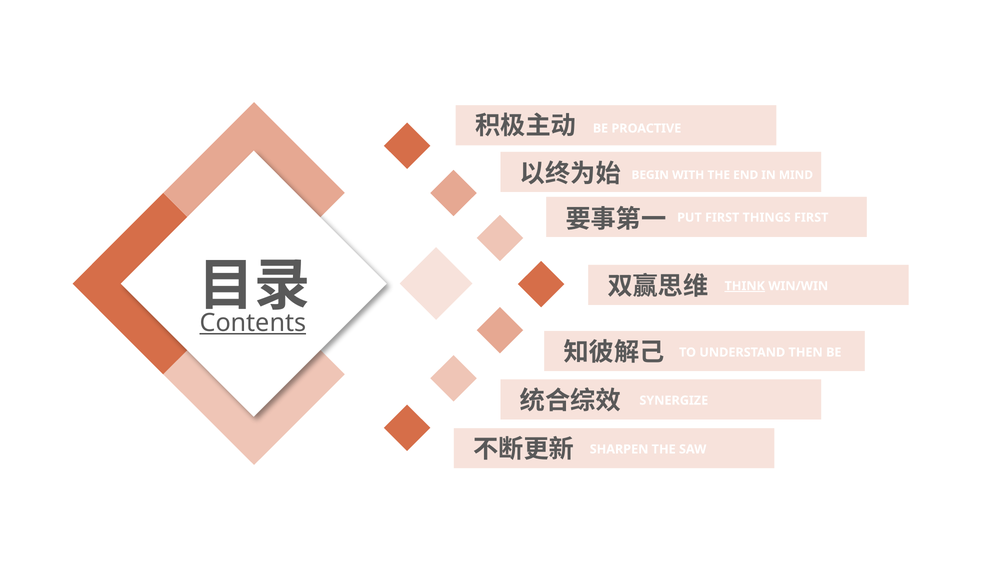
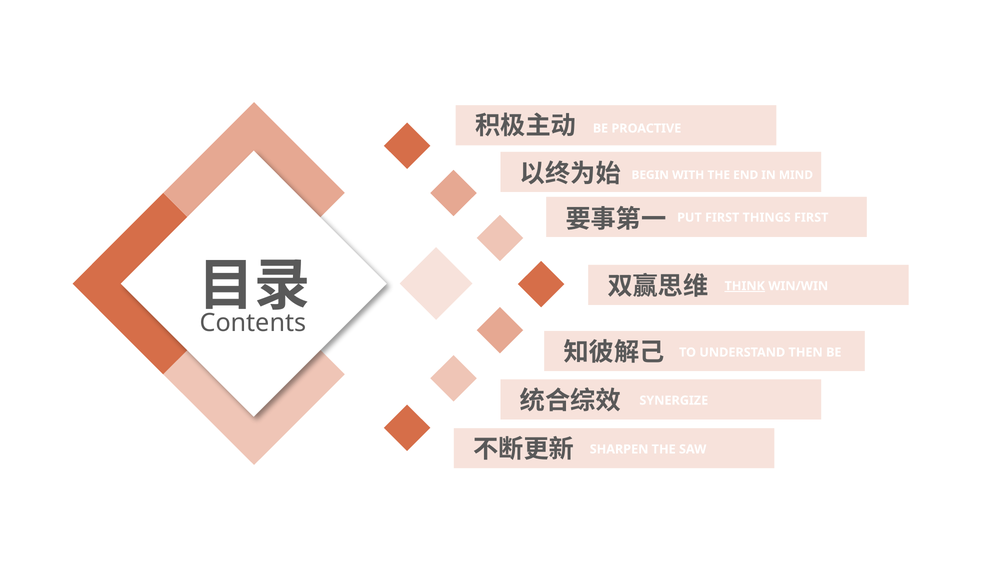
Contents underline: present -> none
